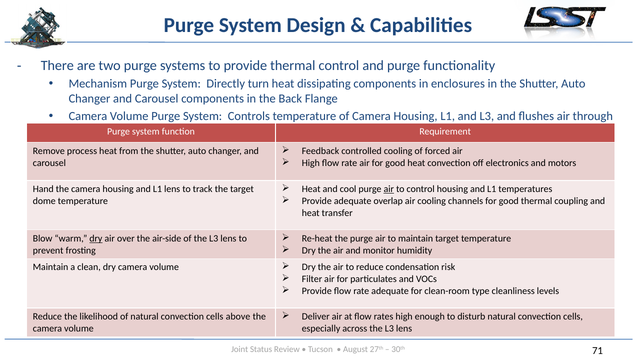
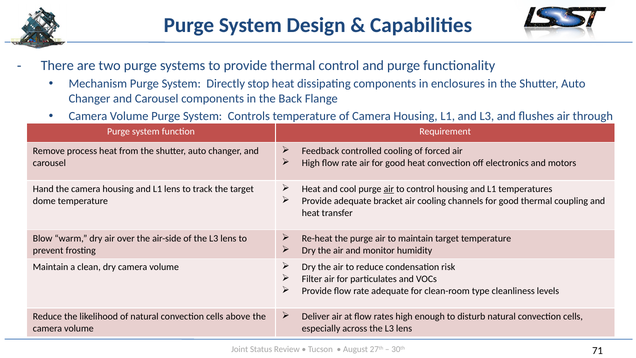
turn: turn -> stop
overlap: overlap -> bracket
dry at (96, 238) underline: present -> none
